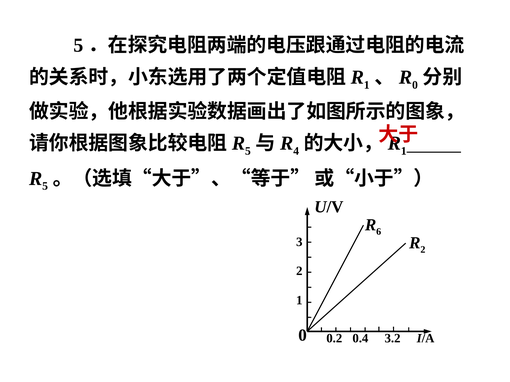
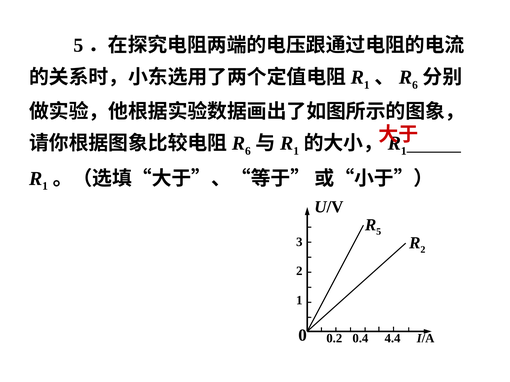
0 at (415, 85): 0 -> 6
5 at (248, 151): 5 -> 6
4 at (296, 151): 4 -> 1
5 at (45, 186): 5 -> 1
6 at (379, 232): 6 -> 5
3.2: 3.2 -> 4.4
